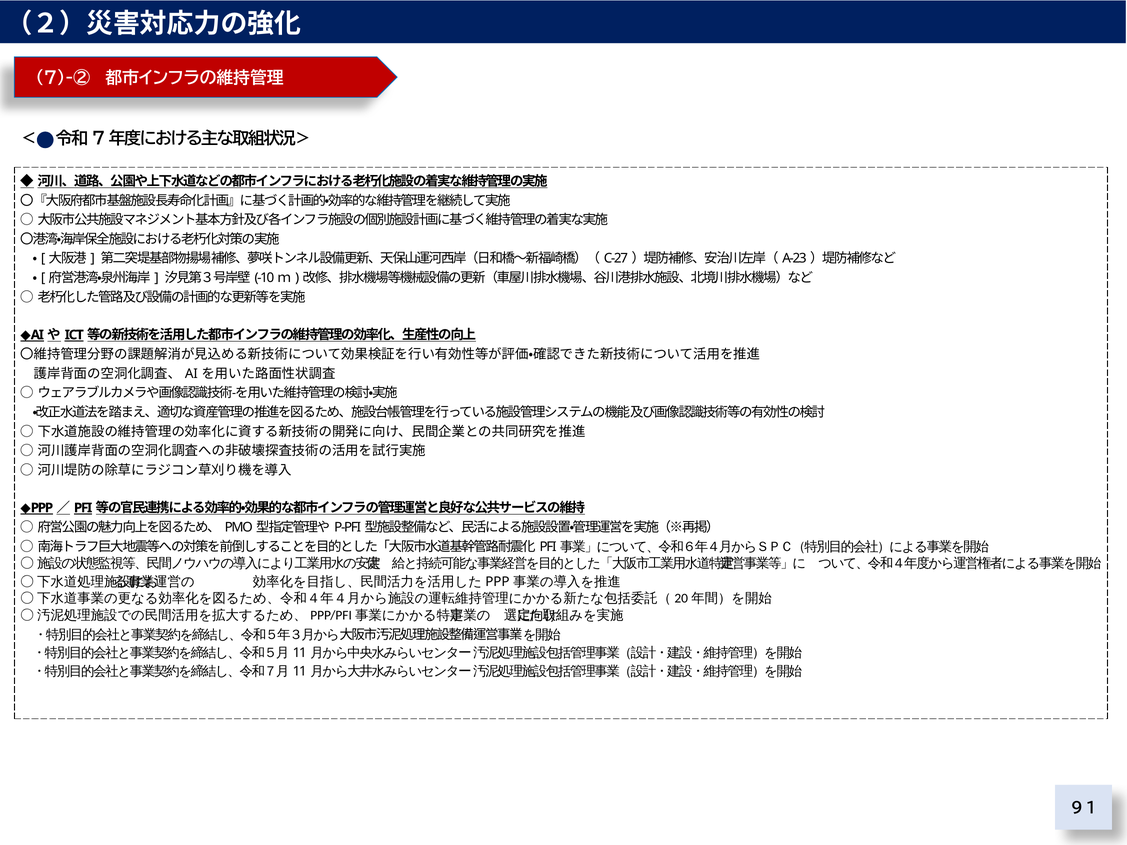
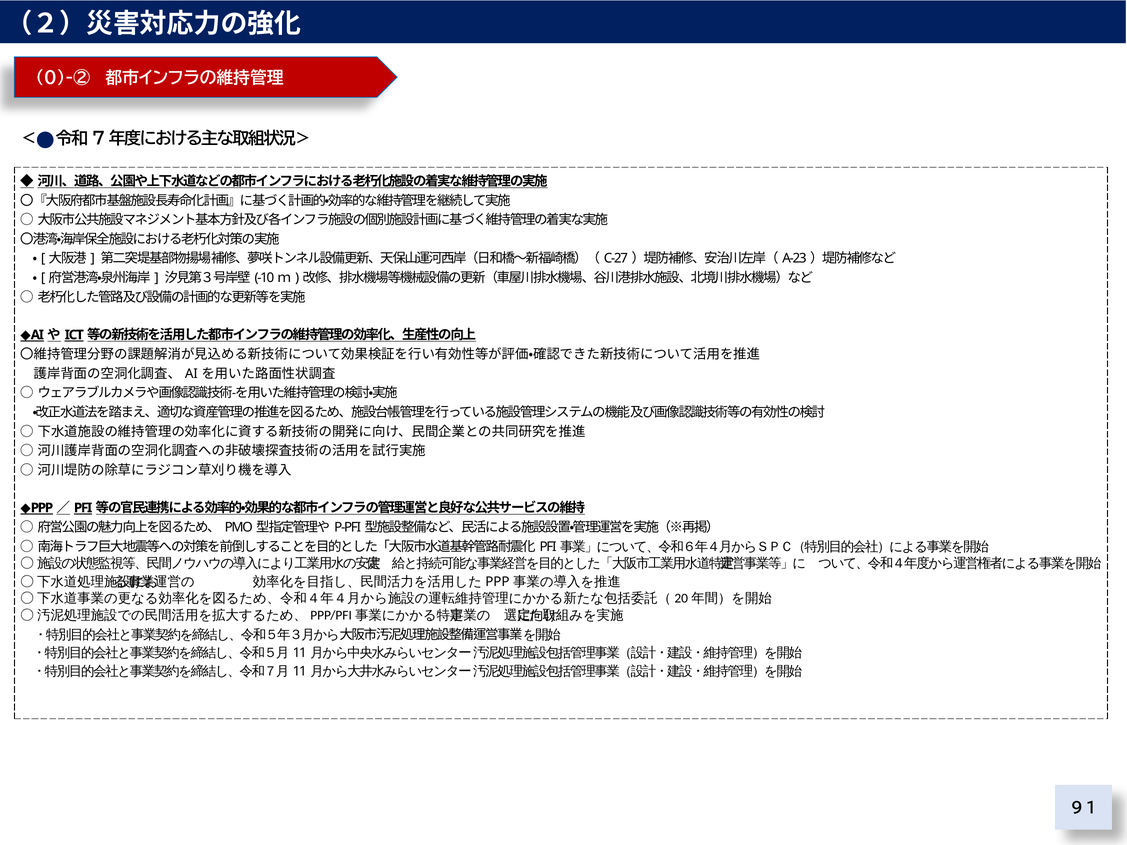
7)-②: 7)-② -> 0)-②
